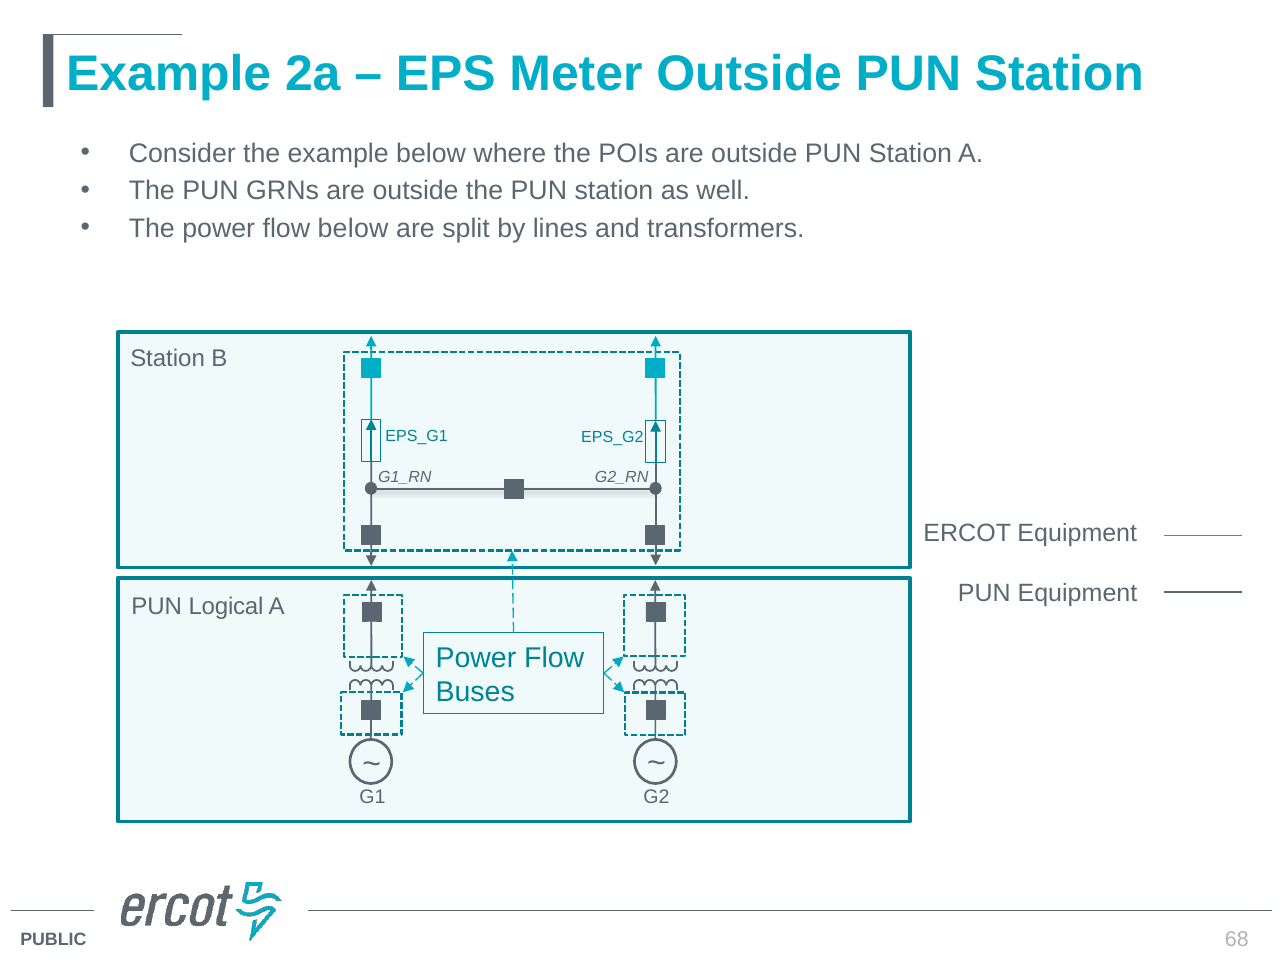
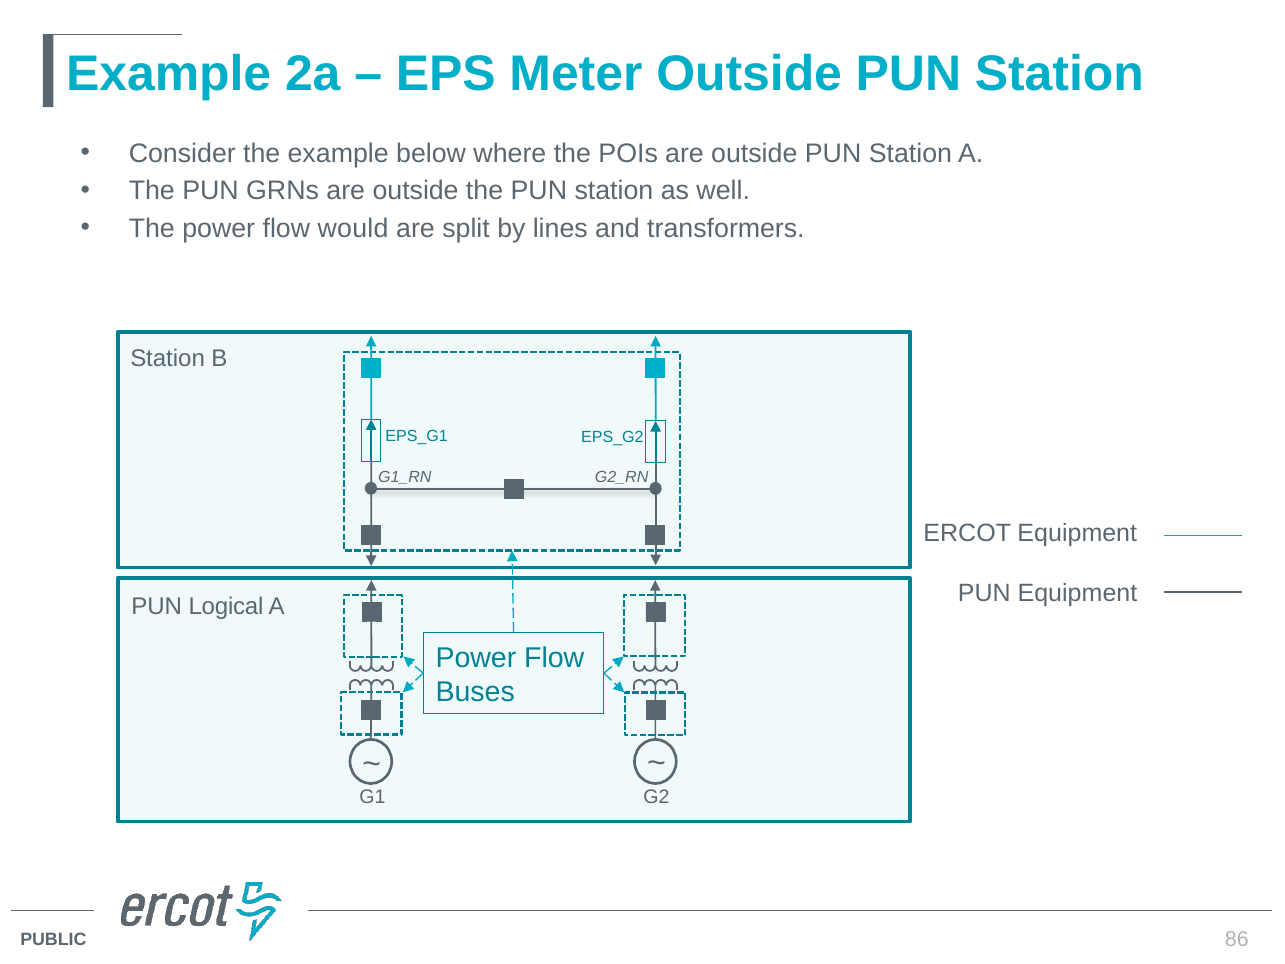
flow below: below -> would
68: 68 -> 86
